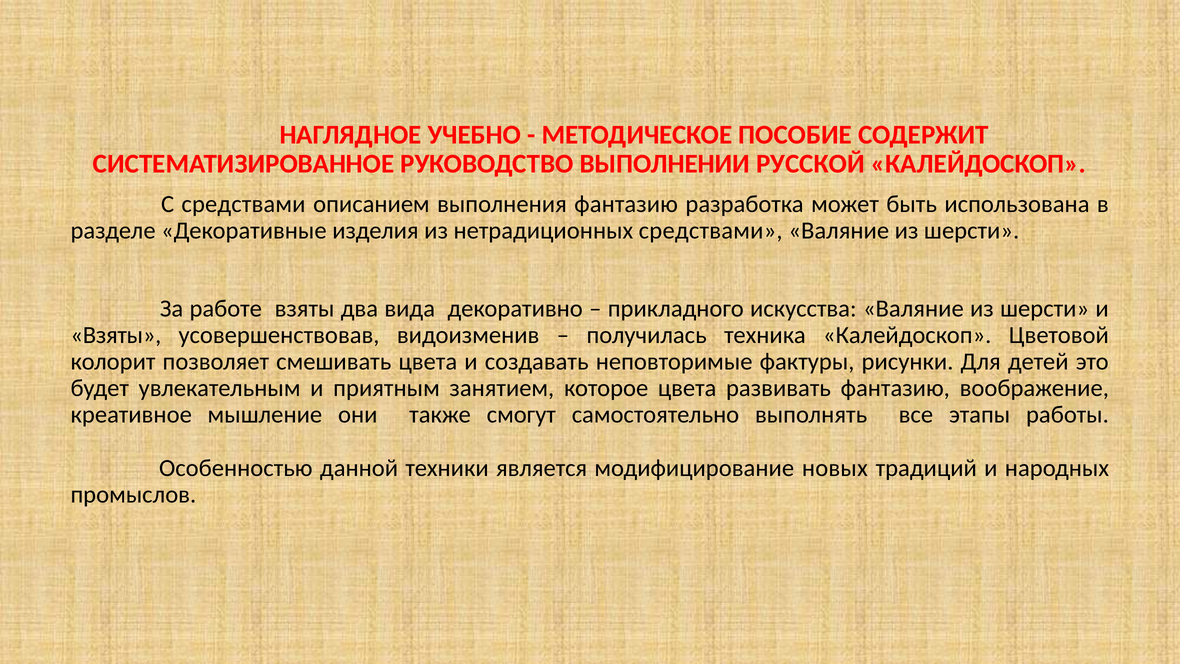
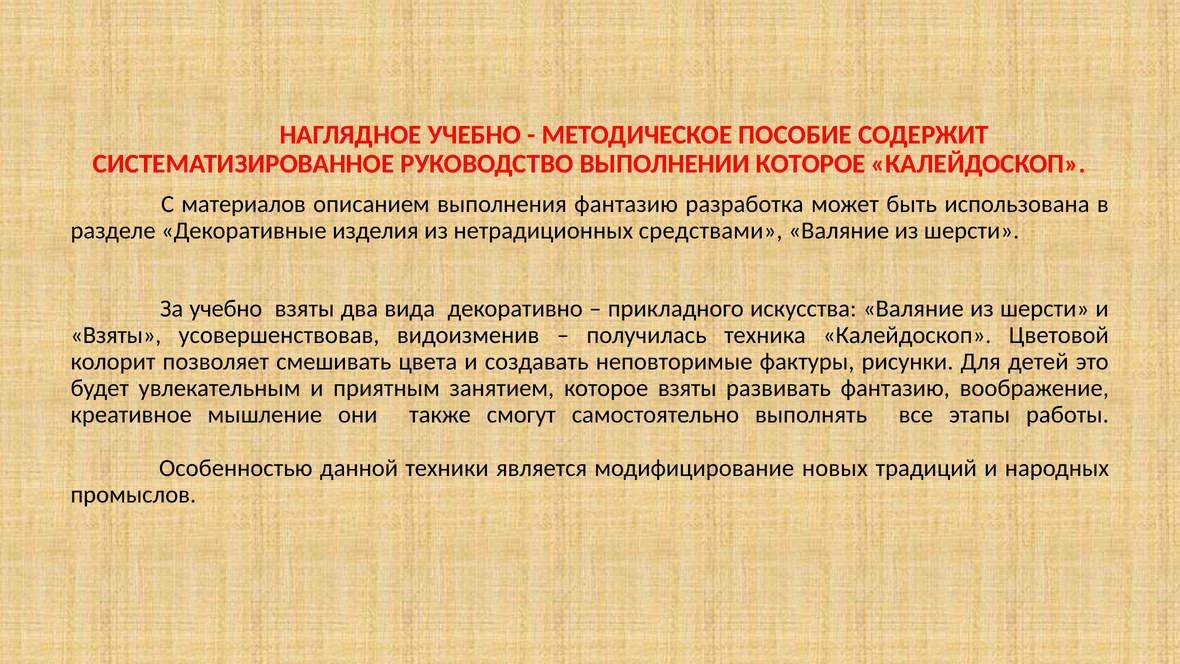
ВЫПОЛНЕНИИ РУССКОЙ: РУССКОЙ -> КОТОРОЕ
С средствами: средствами -> материалов
За работе: работе -> учебно
которое цвета: цвета -> взяты
